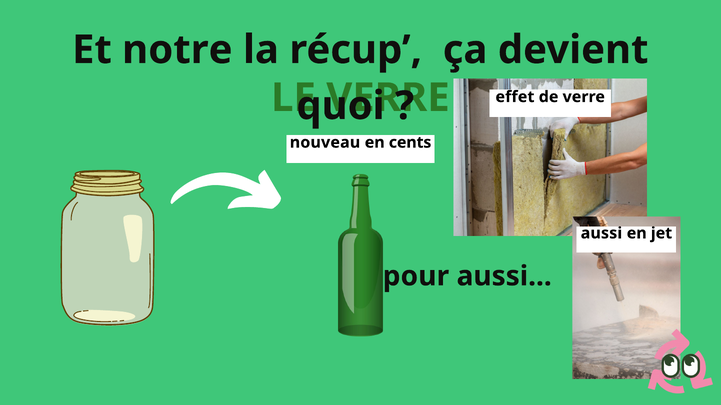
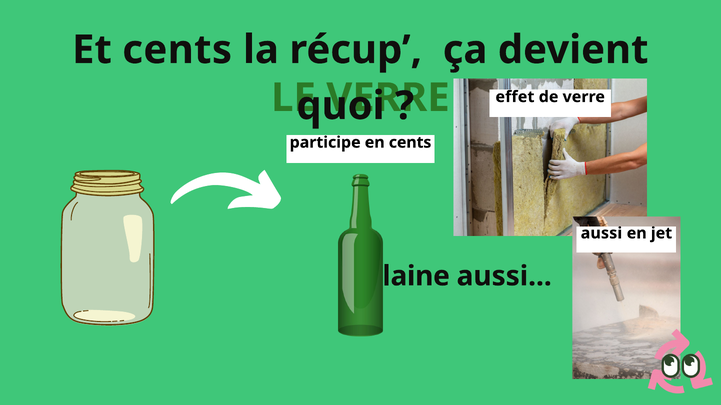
Et notre: notre -> cents
nouveau: nouveau -> participe
pour: pour -> laine
